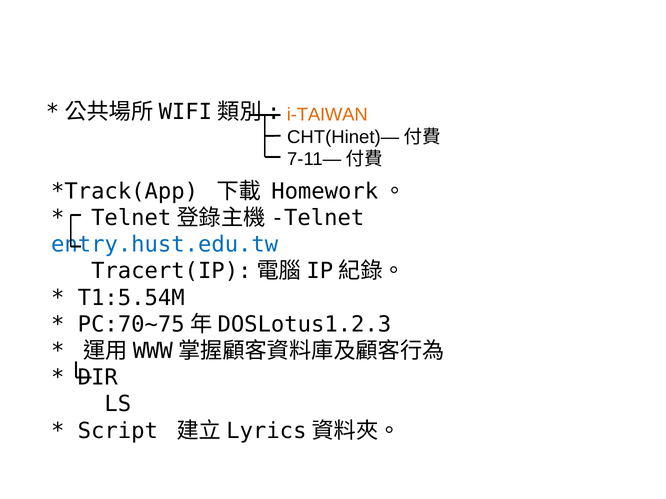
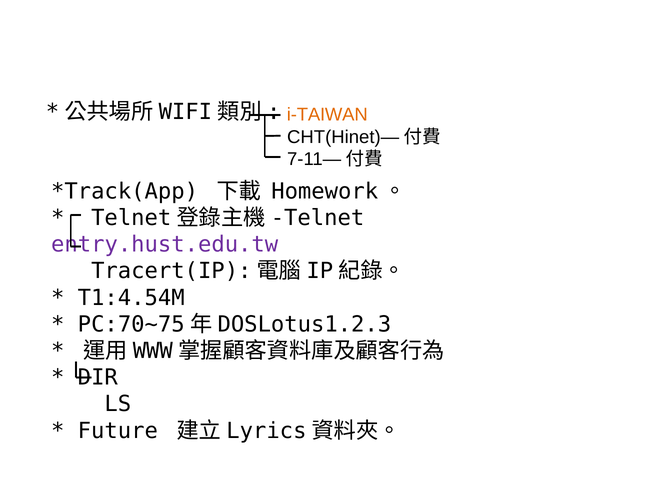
entry.hust.edu.tw colour: blue -> purple
T1:5.54M: T1:5.54M -> T1:4.54M
Script: Script -> Future
